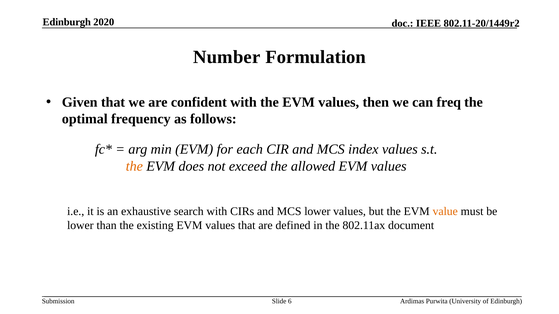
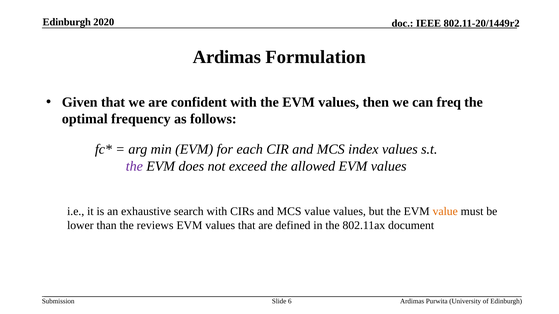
Number at (227, 57): Number -> Ardimas
the at (134, 166) colour: orange -> purple
MCS lower: lower -> value
existing: existing -> reviews
